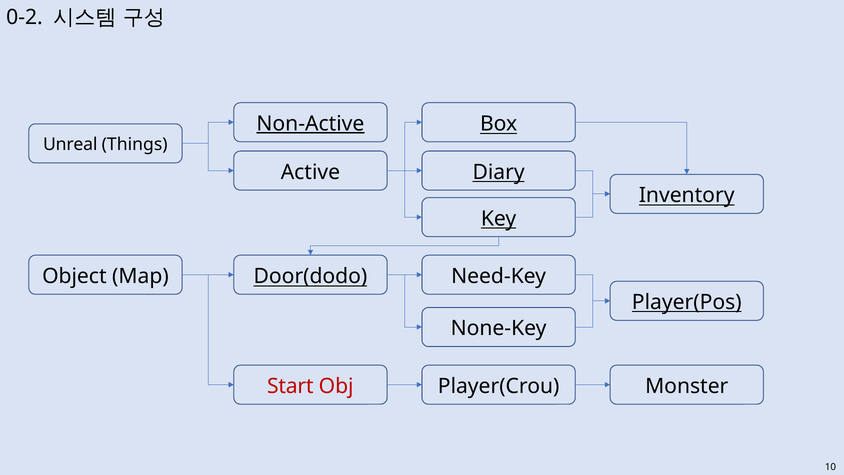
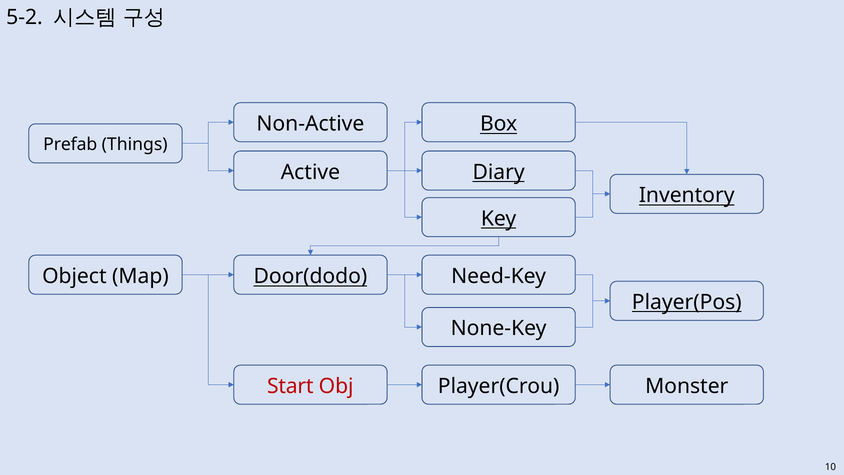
0-2: 0-2 -> 5-2
Non-Active underline: present -> none
Unreal: Unreal -> Prefab
